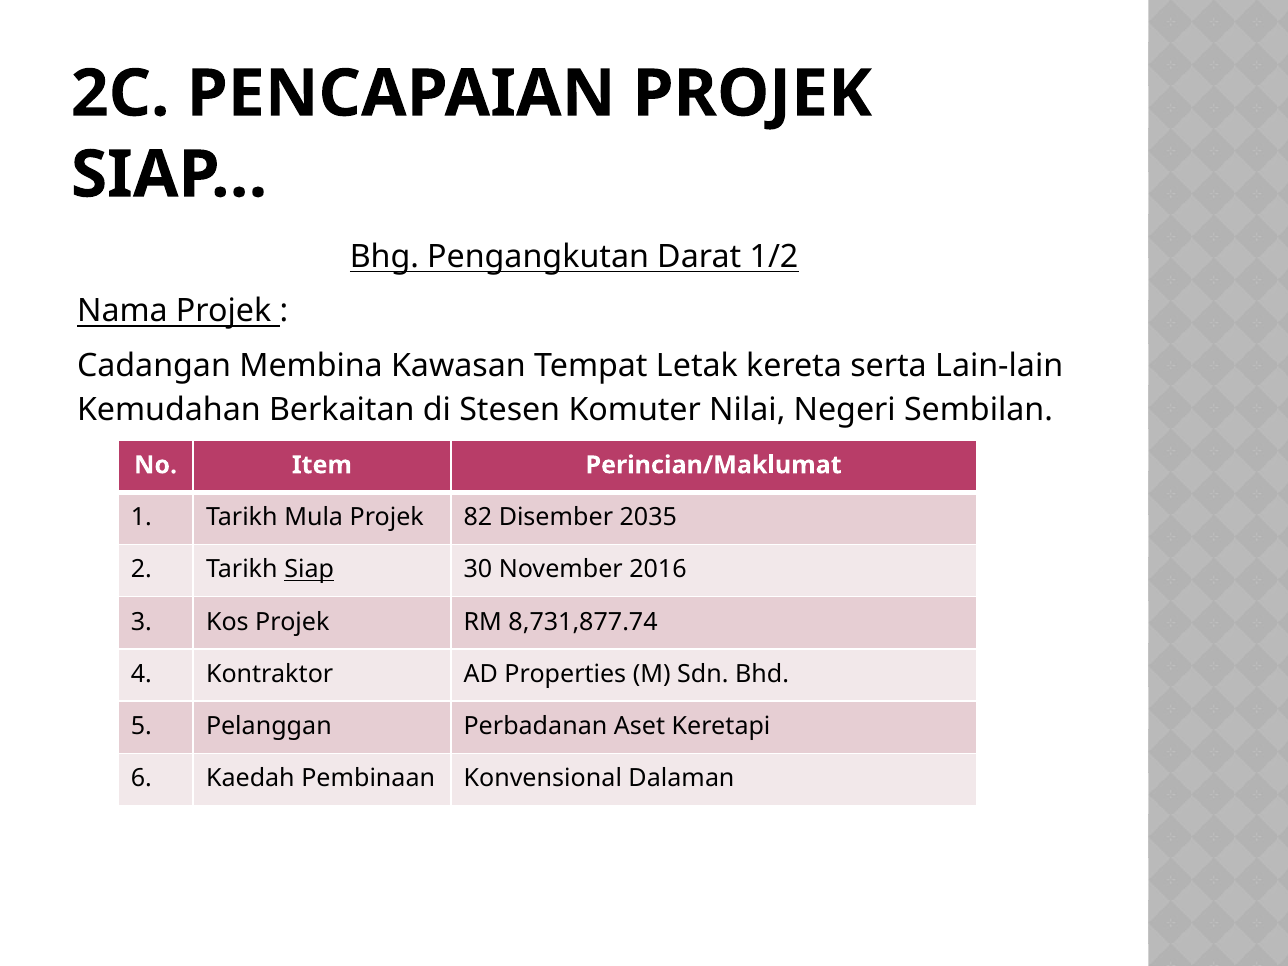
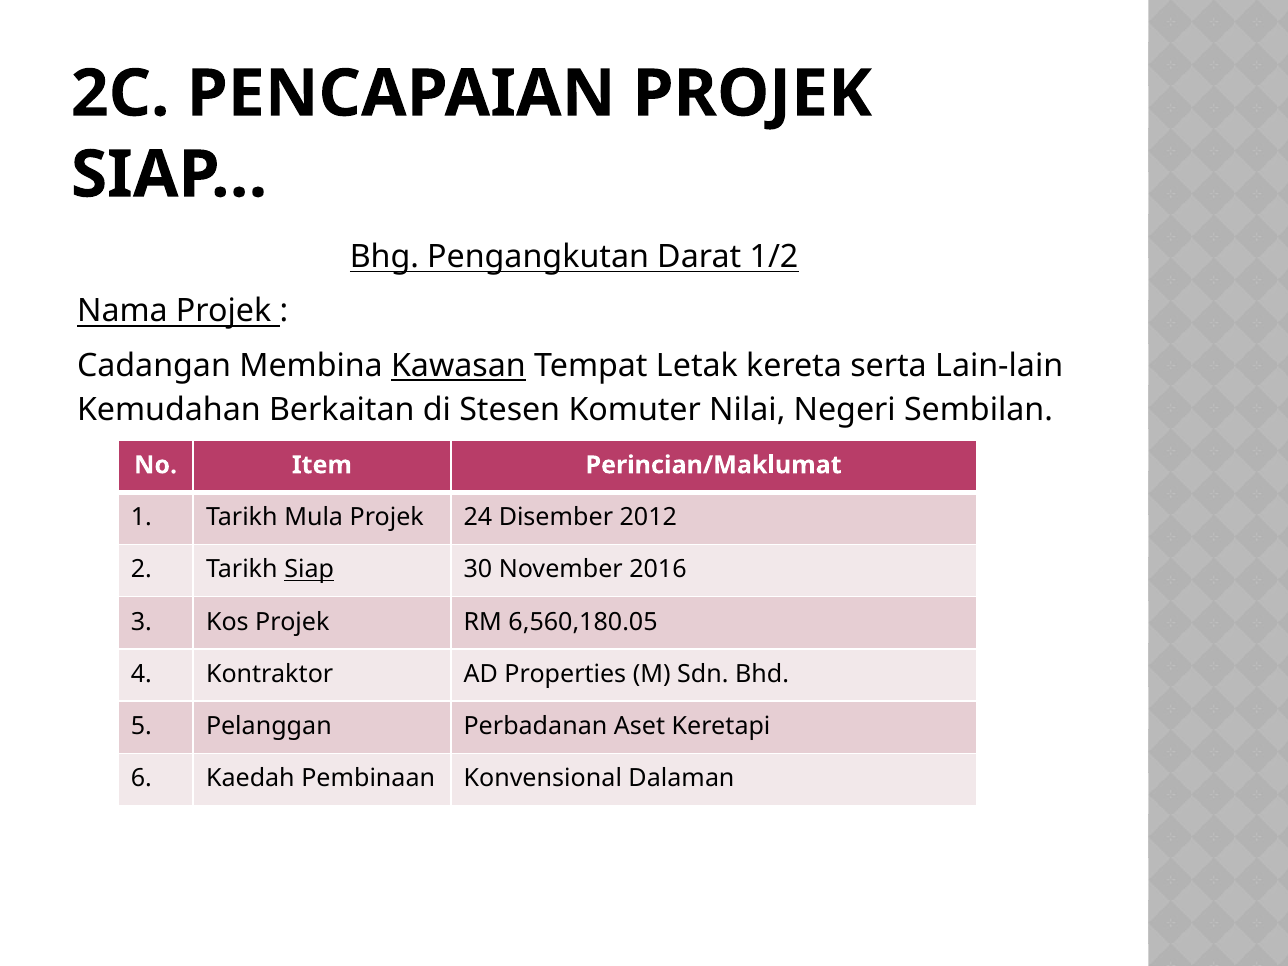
Kawasan underline: none -> present
82: 82 -> 24
2035: 2035 -> 2012
8,731,877.74: 8,731,877.74 -> 6,560,180.05
